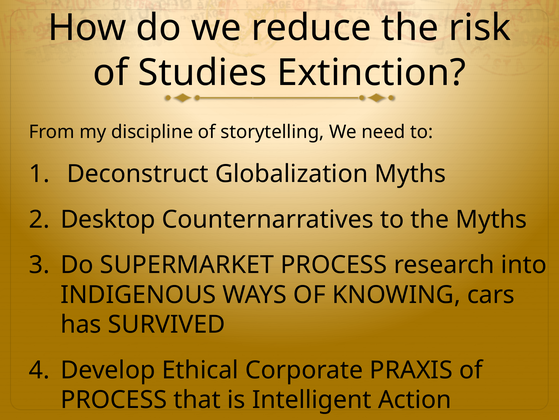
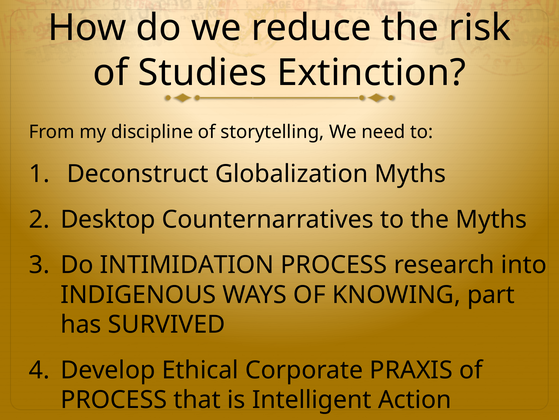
SUPERMARKET: SUPERMARKET -> INTIMIDATION
cars: cars -> part
